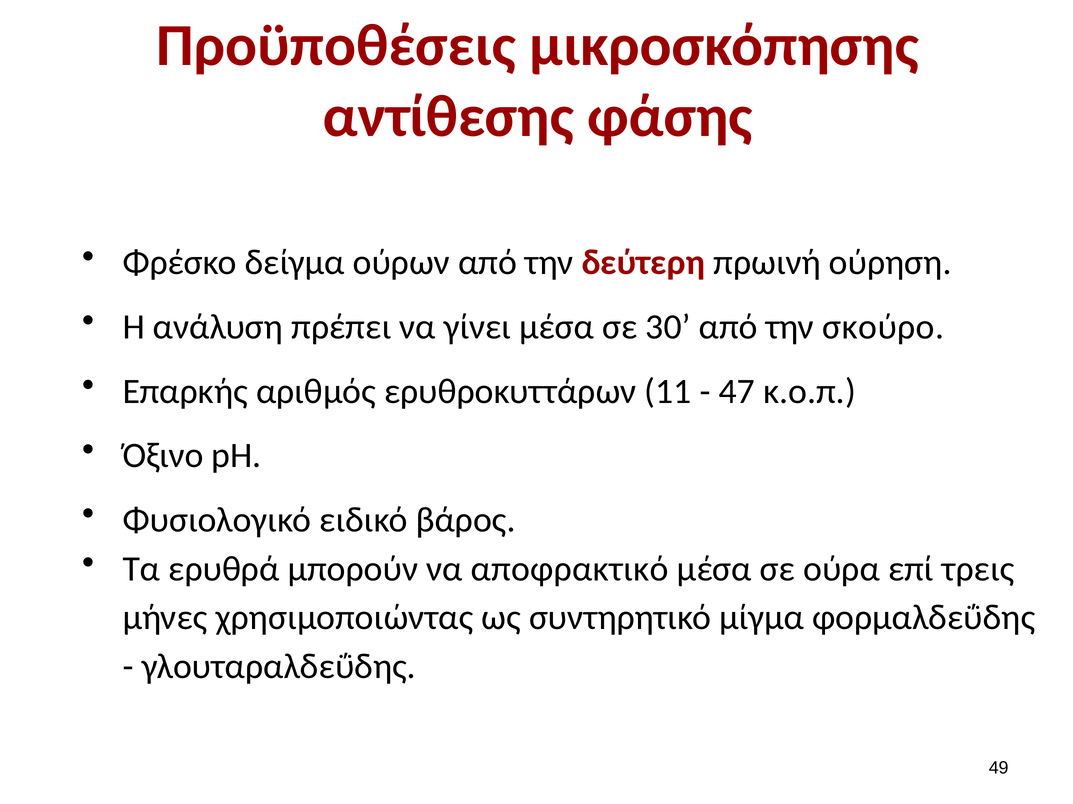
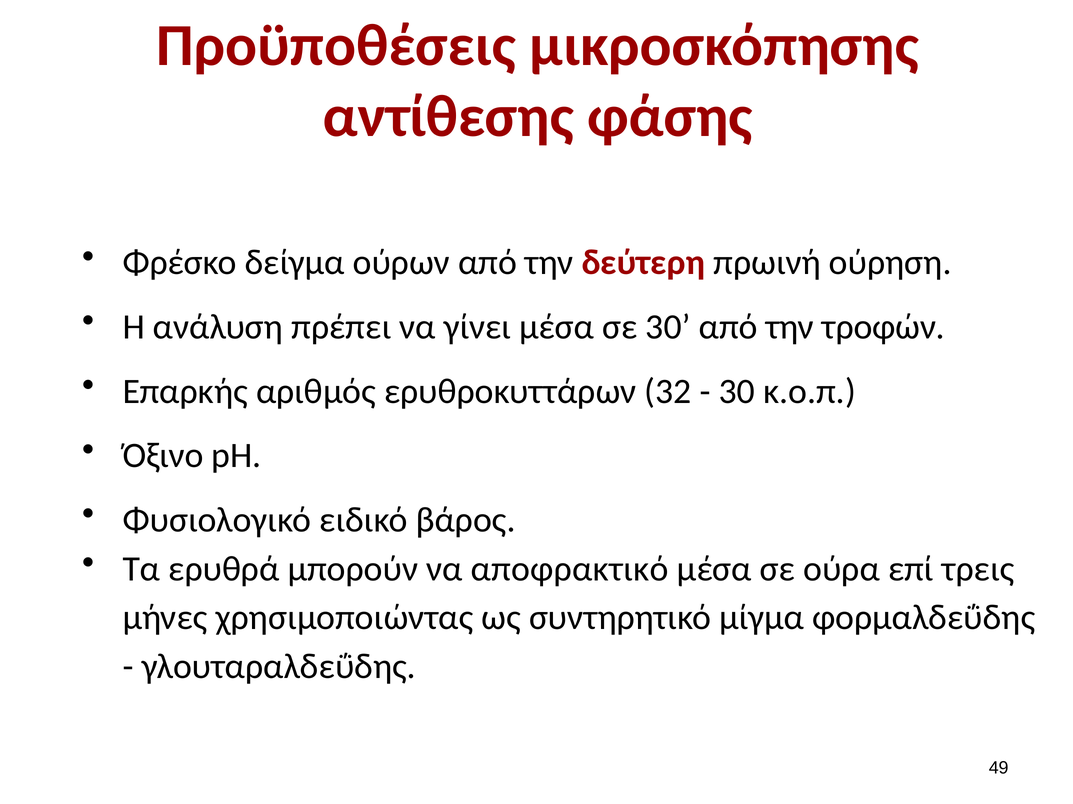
σκούρο: σκούρο -> τροφών
11: 11 -> 32
47 at (737, 392): 47 -> 30
